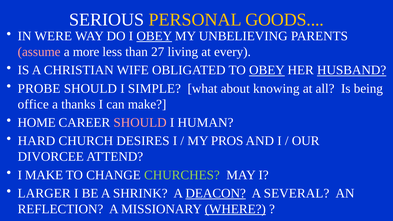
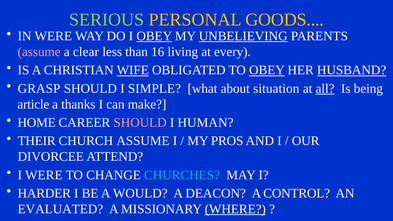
SERIOUS colour: white -> light green
UNBELIEVING underline: none -> present
more: more -> clear
27: 27 -> 16
WIFE underline: none -> present
PROBE: PROBE -> GRASP
knowing: knowing -> situation
all underline: none -> present
office: office -> article
HARD: HARD -> THEIR
CHURCH DESIRES: DESIRES -> ASSUME
I MAKE: MAKE -> WERE
CHURCHES colour: light green -> light blue
LARGER: LARGER -> HARDER
SHRINK: SHRINK -> WOULD
DEACON underline: present -> none
SEVERAL: SEVERAL -> CONTROL
REFLECTION: REFLECTION -> EVALUATED
